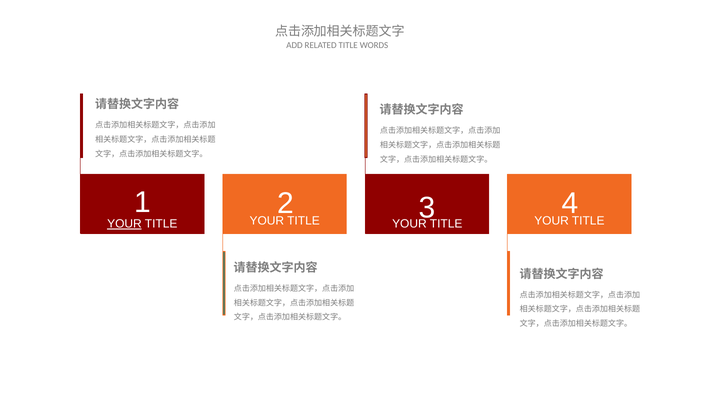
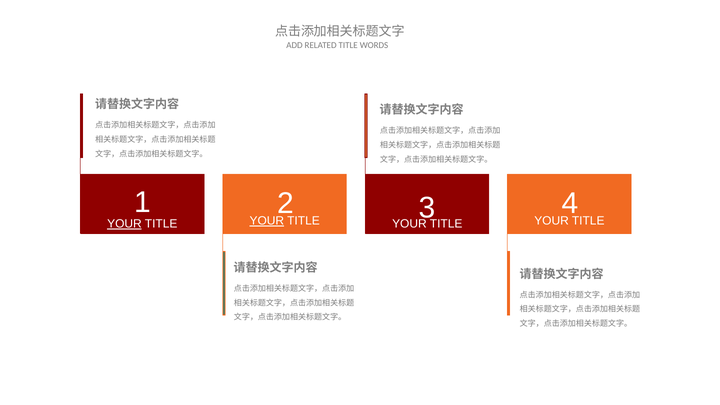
YOUR at (267, 221) underline: none -> present
